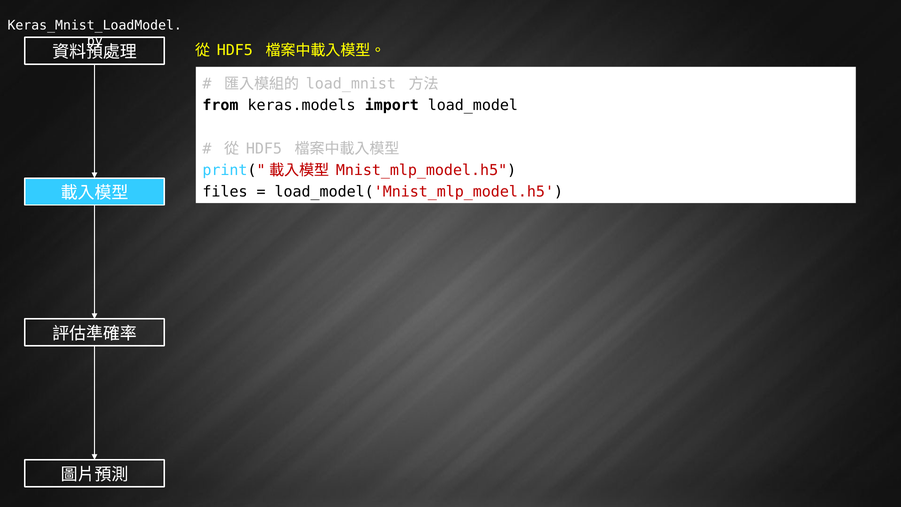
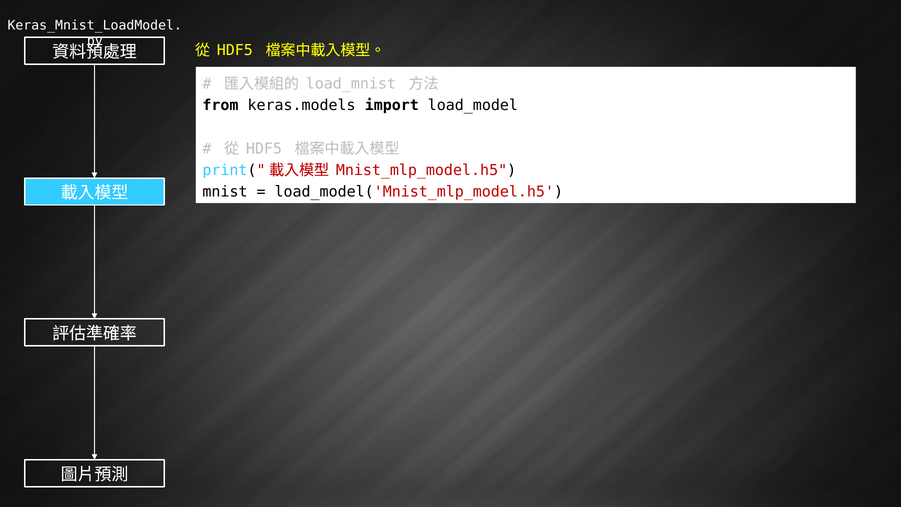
files: files -> mnist
